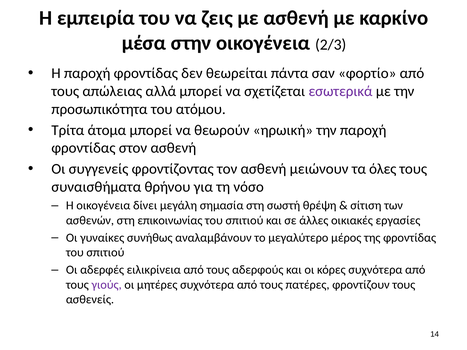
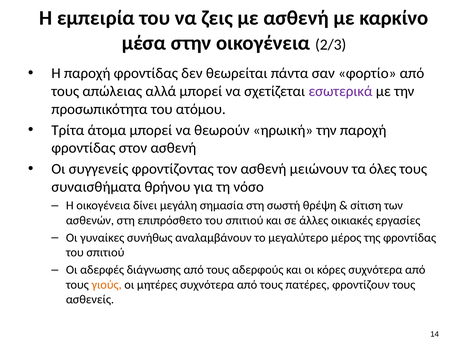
επικοινωνίας: επικοινωνίας -> επιπρόσθετο
ειλικρίνεια: ειλικρίνεια -> διάγνωσης
γιούς colour: purple -> orange
